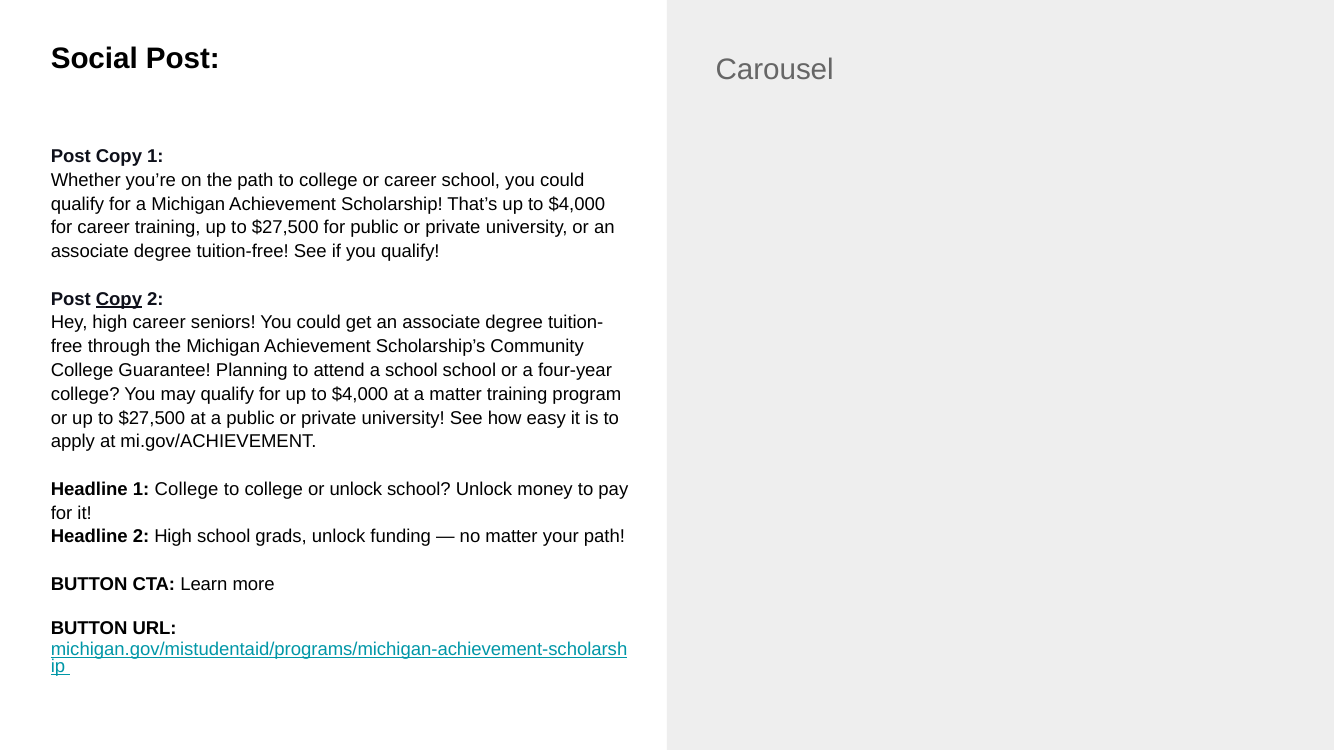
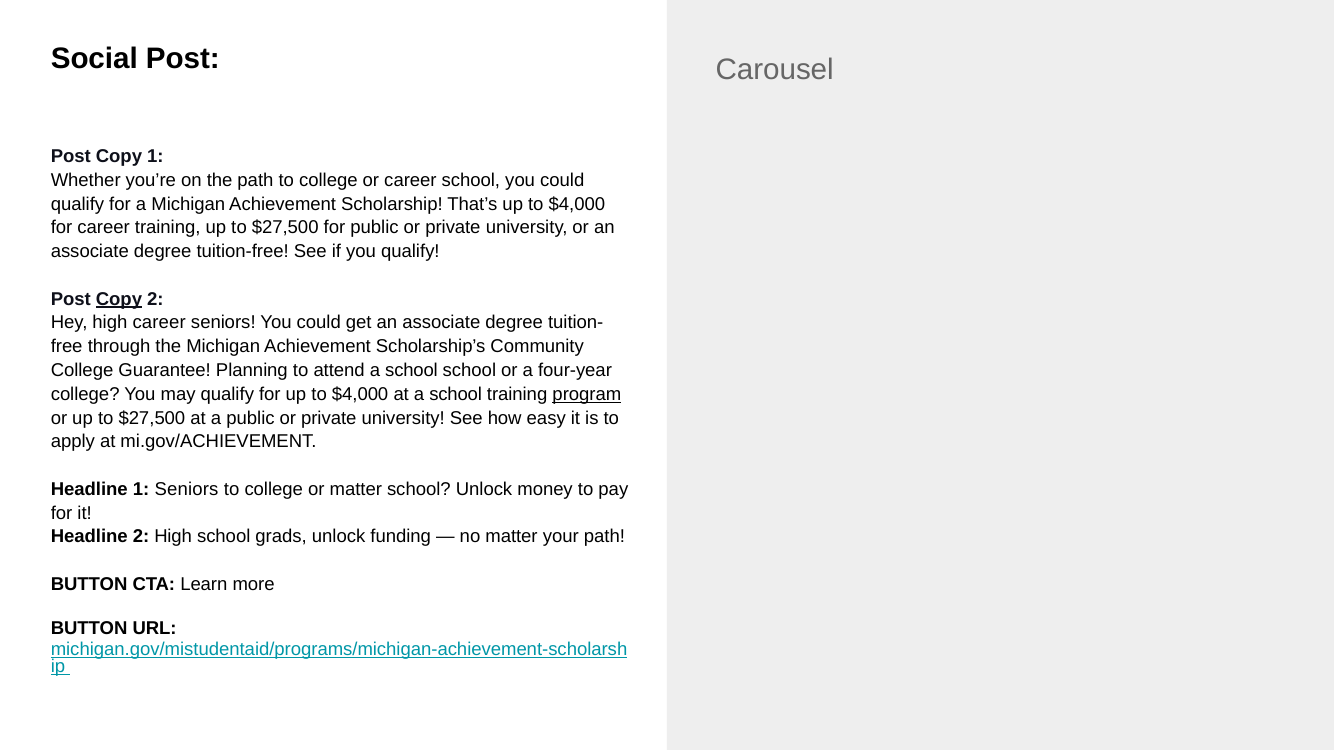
at a matter: matter -> school
program underline: none -> present
1 College: College -> Seniors
or unlock: unlock -> matter
